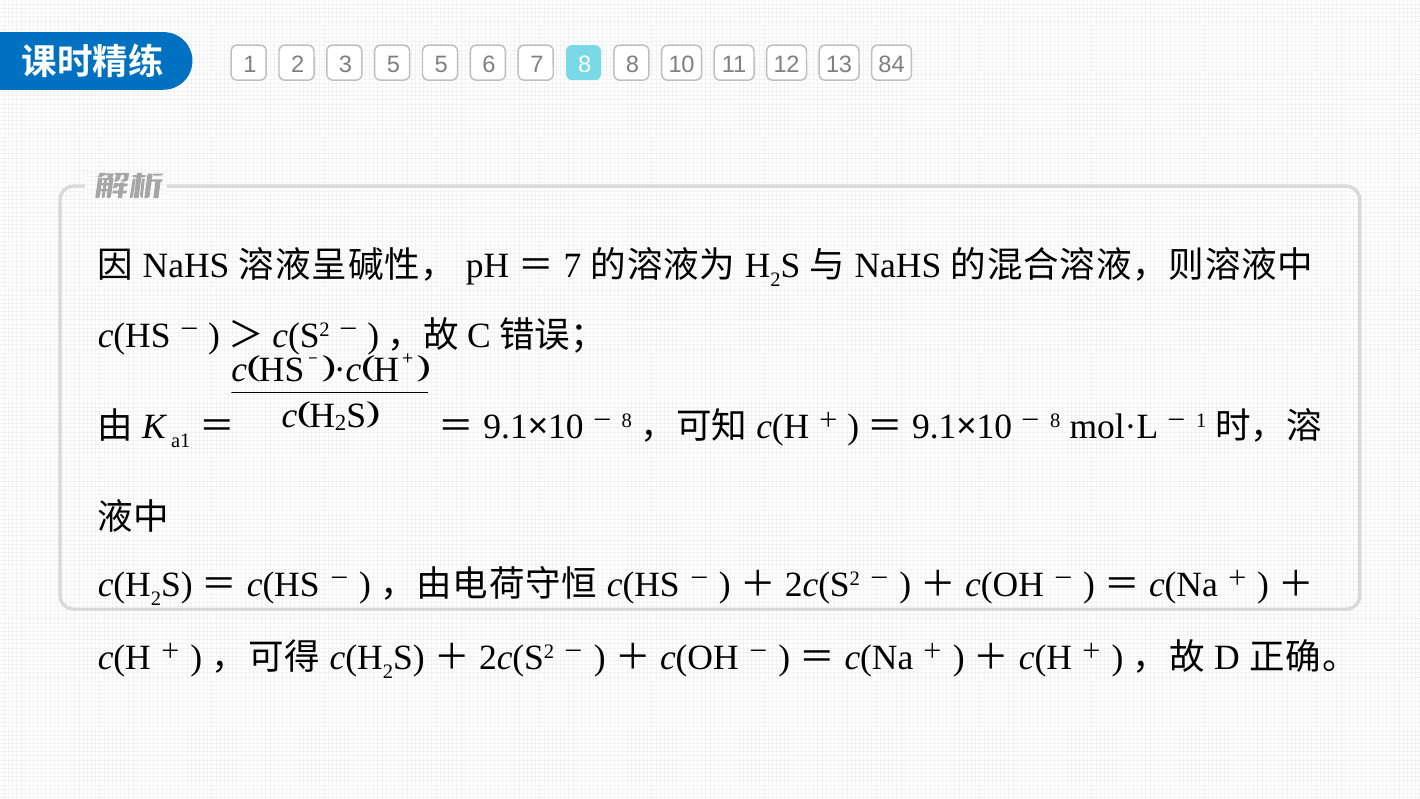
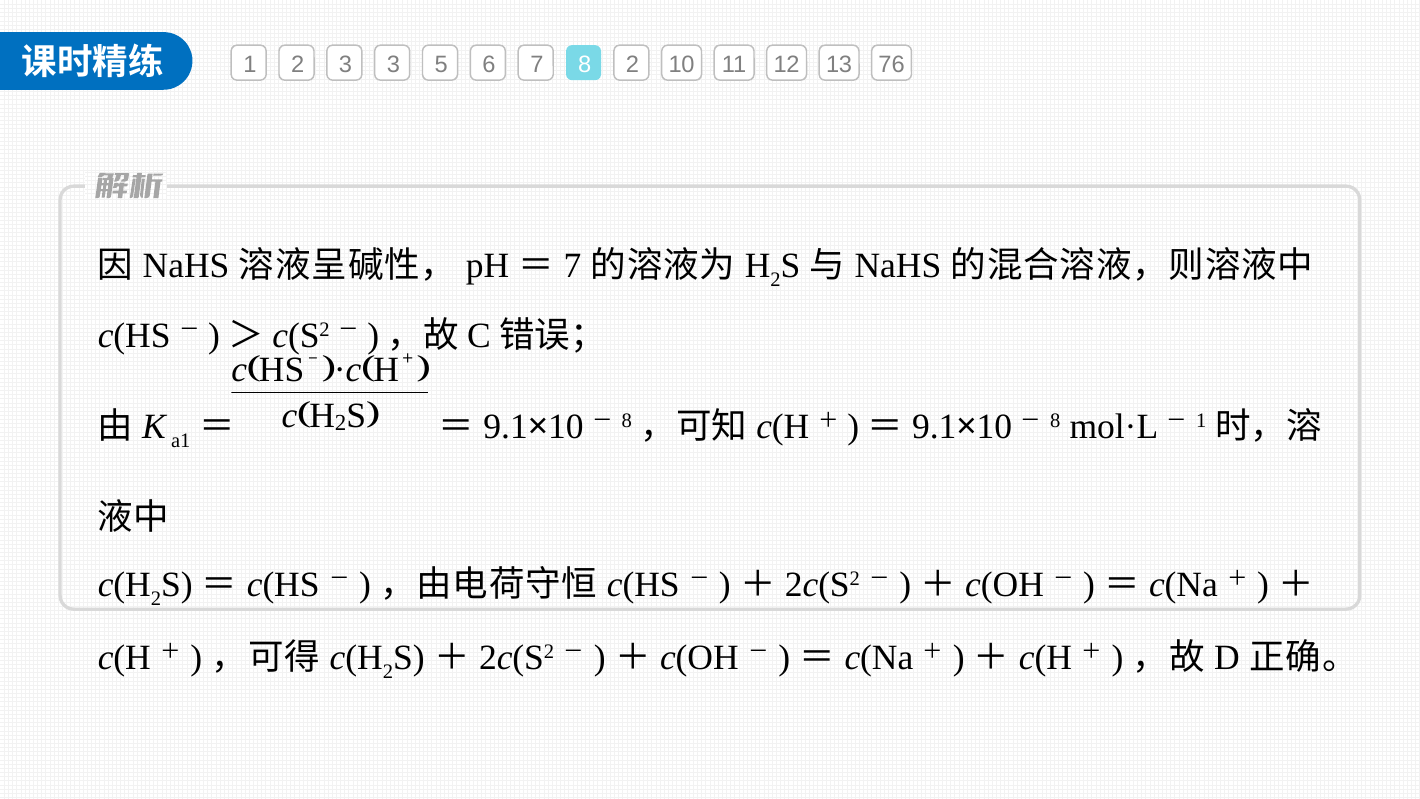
3 5: 5 -> 3
8 8: 8 -> 2
84: 84 -> 76
